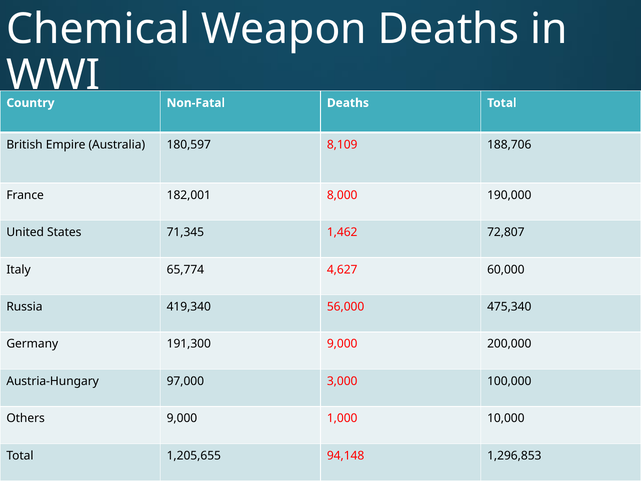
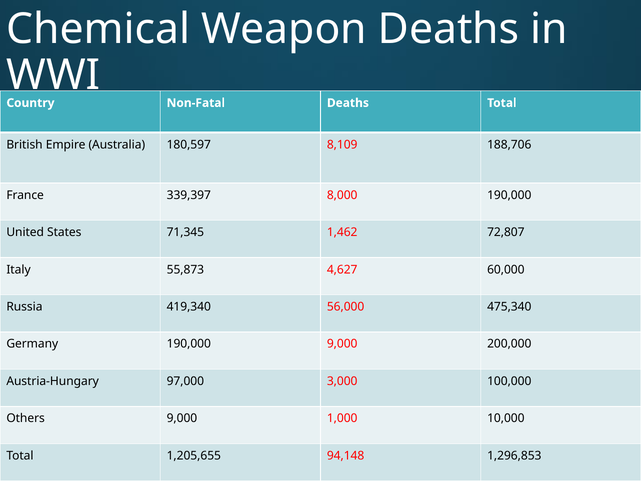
182,001: 182,001 -> 339,397
65,774: 65,774 -> 55,873
Germany 191,300: 191,300 -> 190,000
